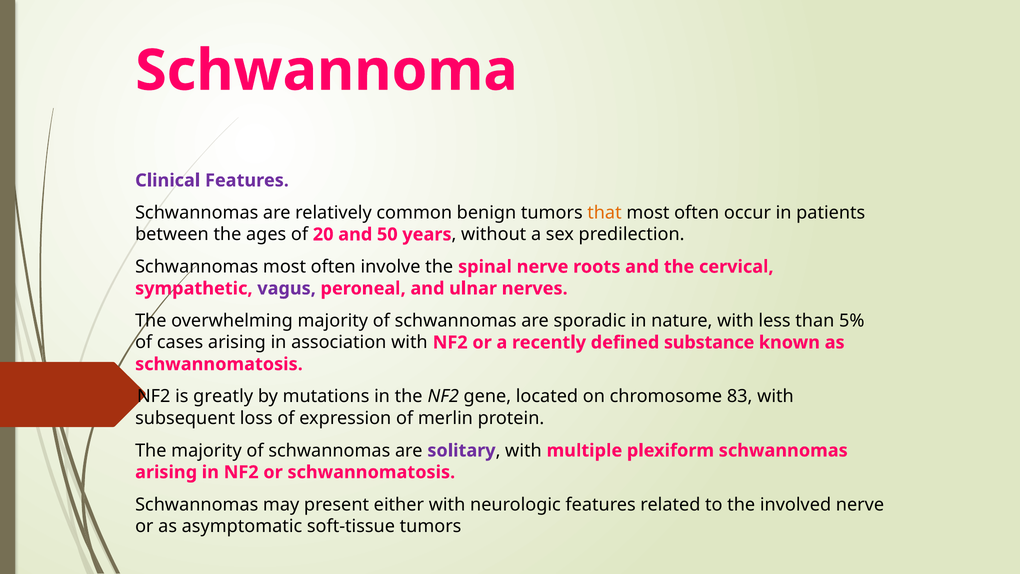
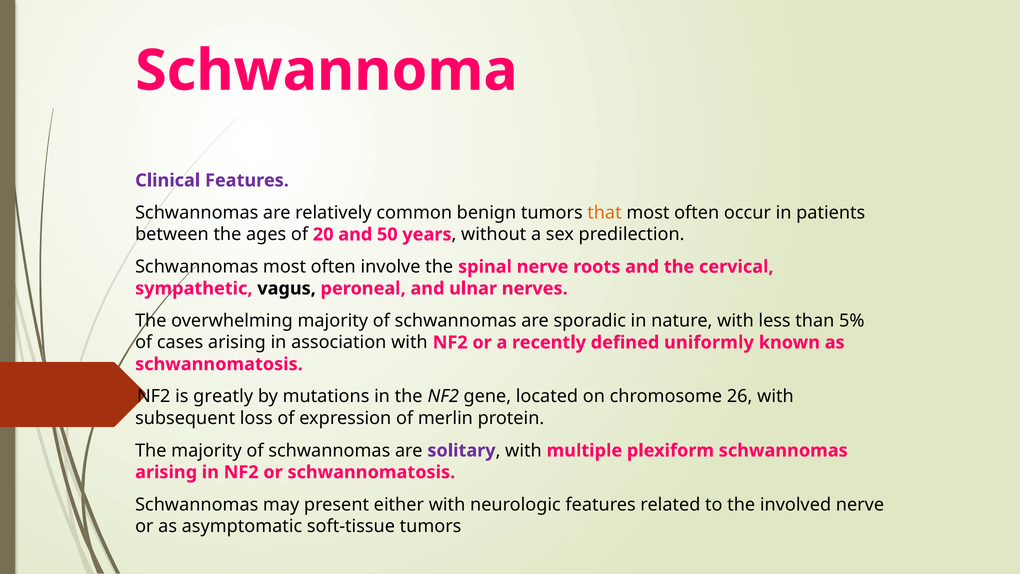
vagus colour: purple -> black
substance: substance -> uniformly
83: 83 -> 26
